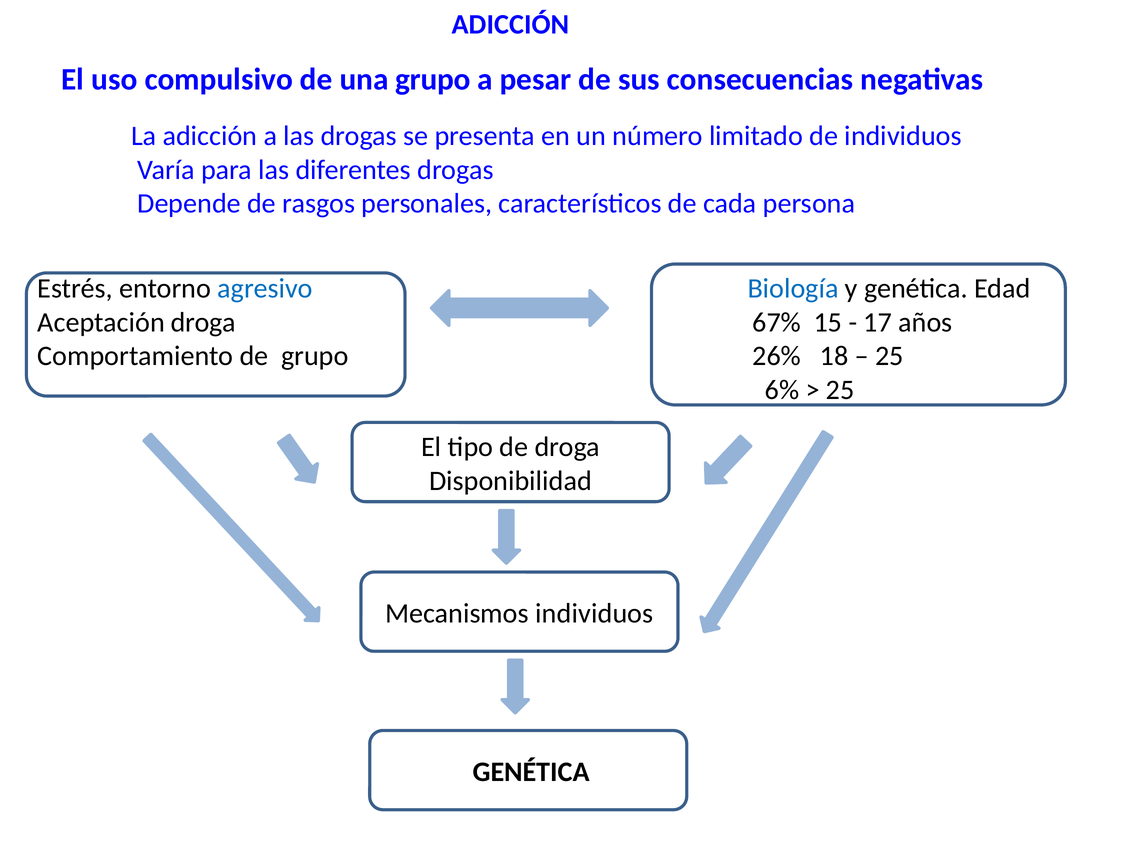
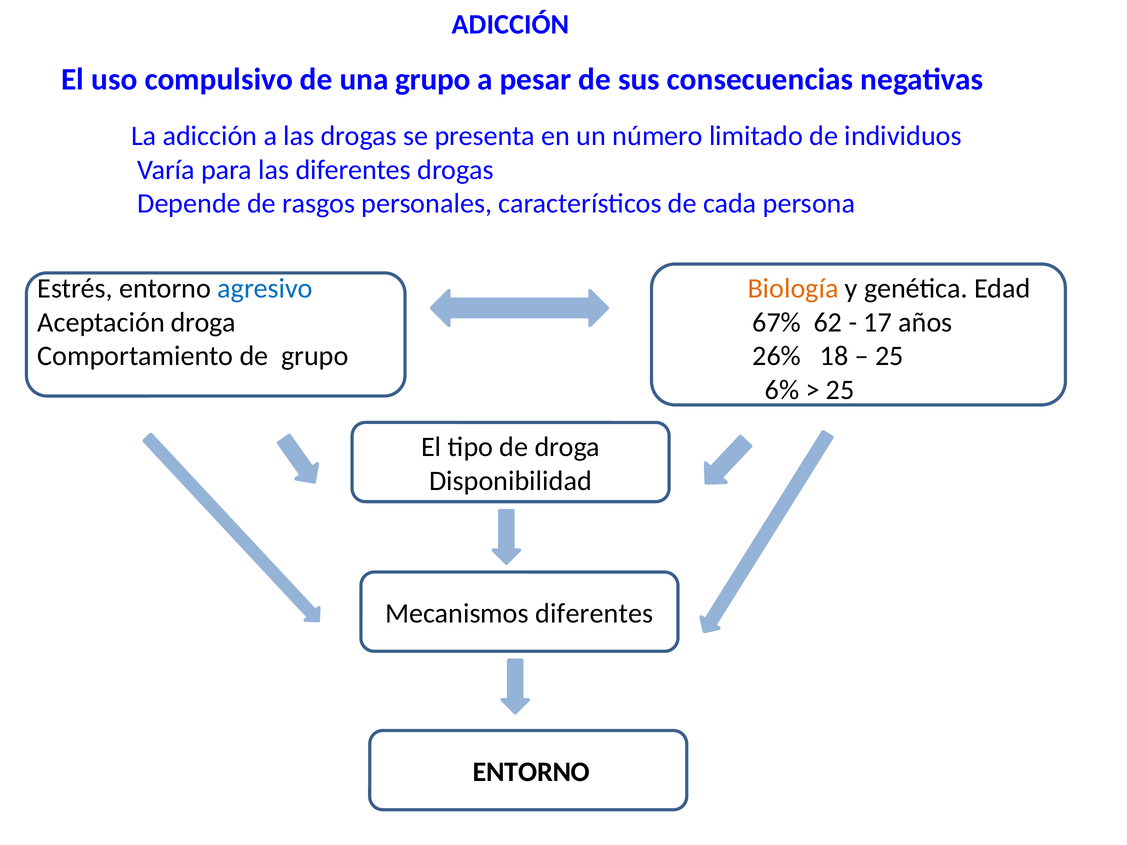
Biología colour: blue -> orange
15: 15 -> 62
Mecanismos individuos: individuos -> diferentes
GENÉTICA at (531, 772): GENÉTICA -> ENTORNO
